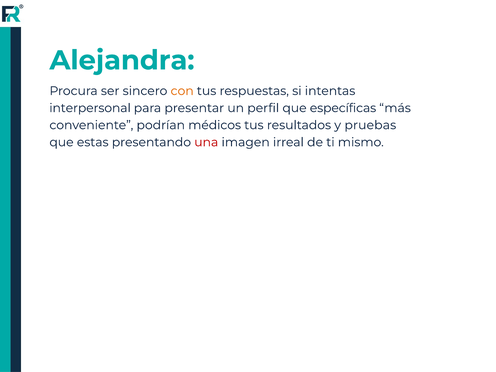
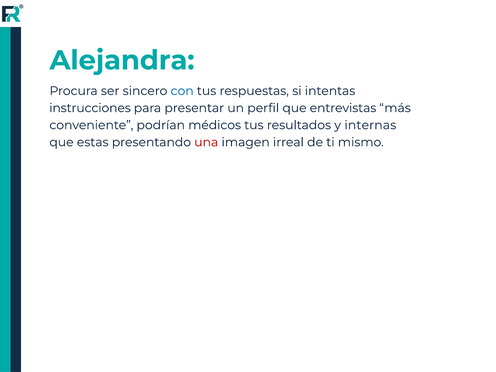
con colour: orange -> blue
interpersonal: interpersonal -> instrucciones
específicas: específicas -> entrevistas
pruebas: pruebas -> internas
